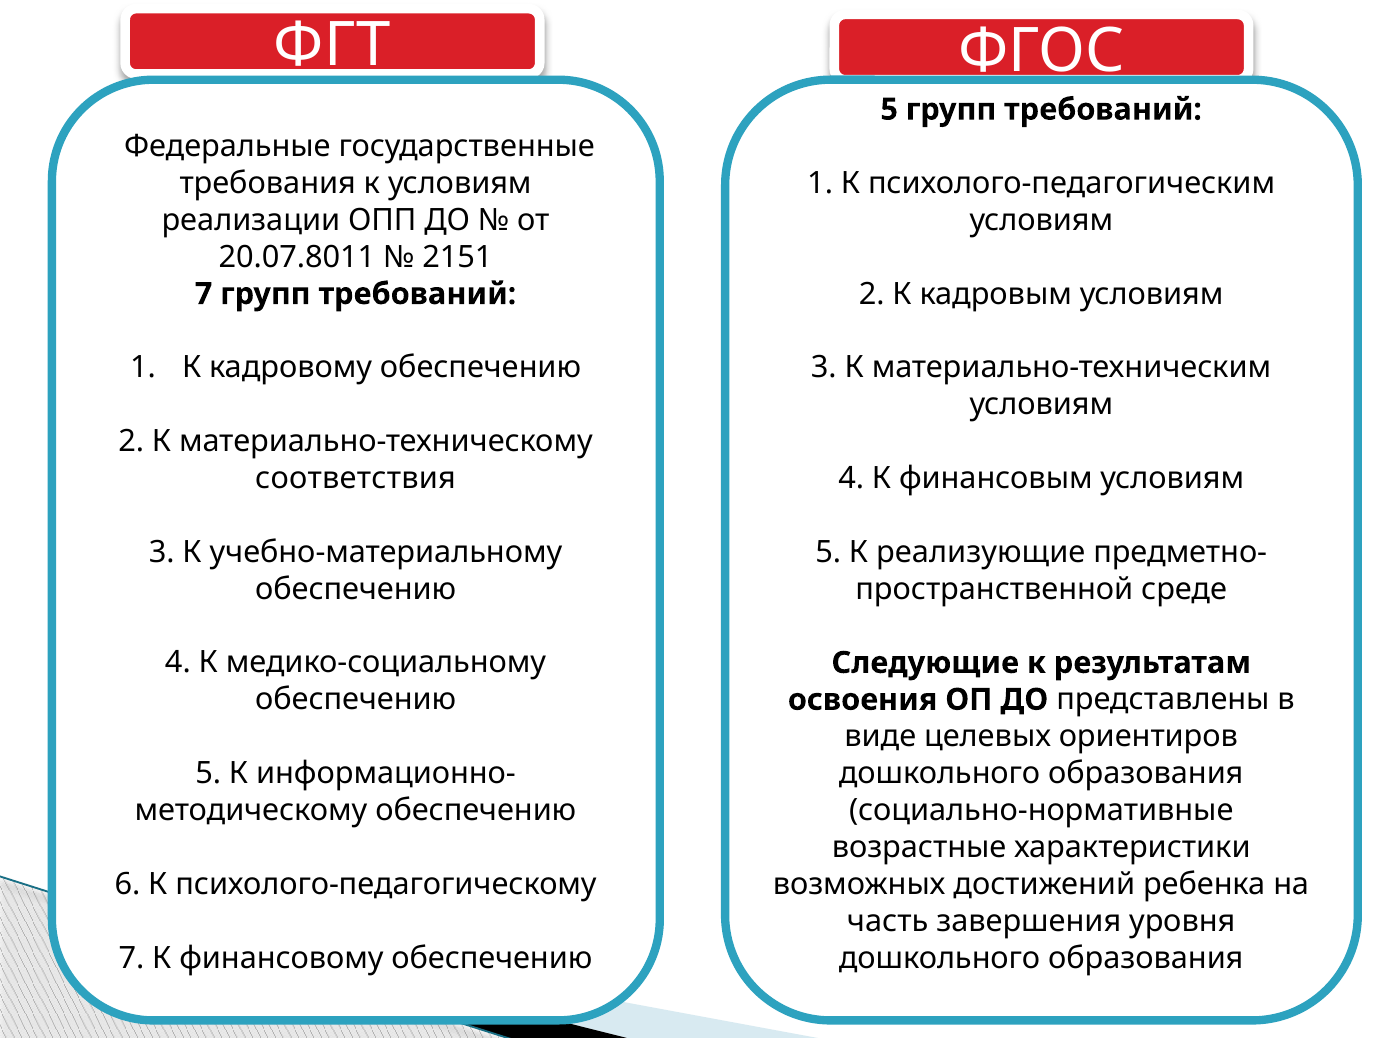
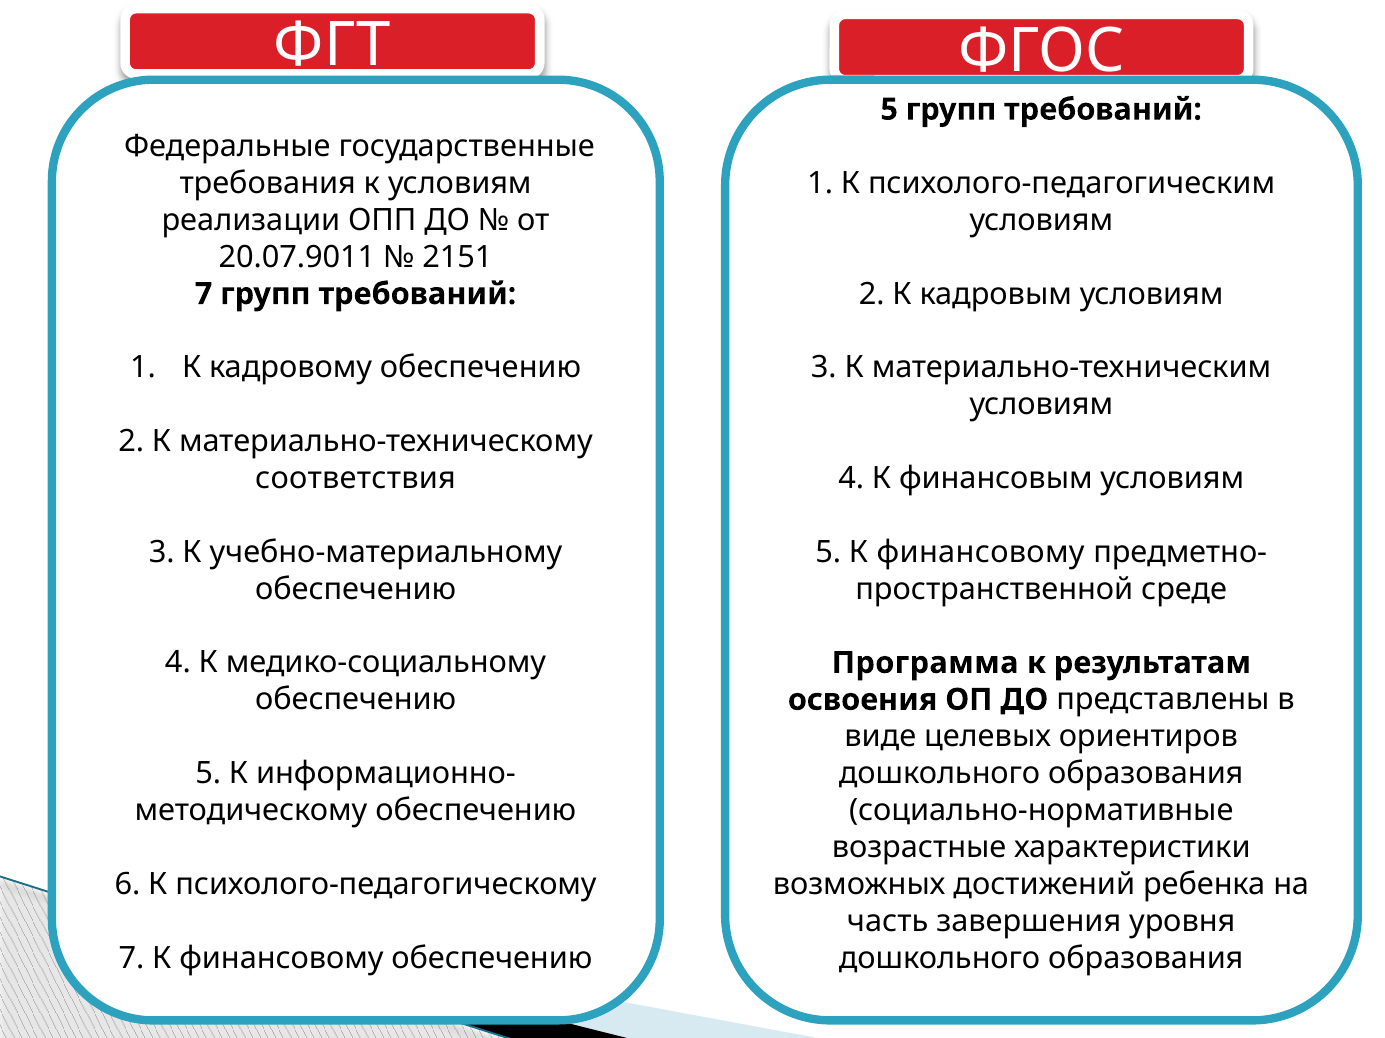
20.07.8011: 20.07.8011 -> 20.07.9011
5 К реализующие: реализующие -> финансовому
Следующие: Следующие -> Программа
